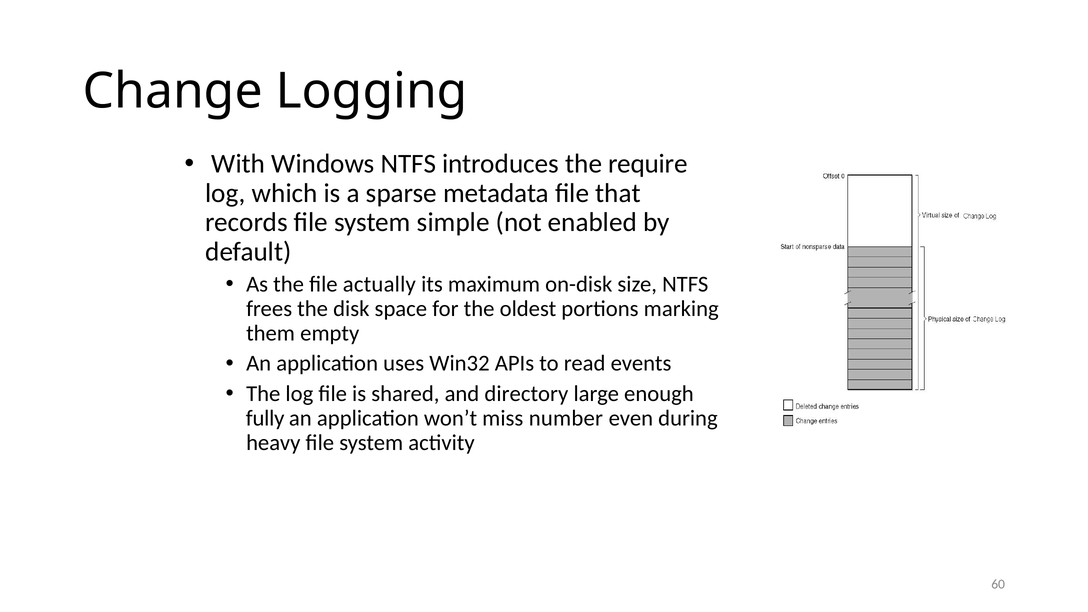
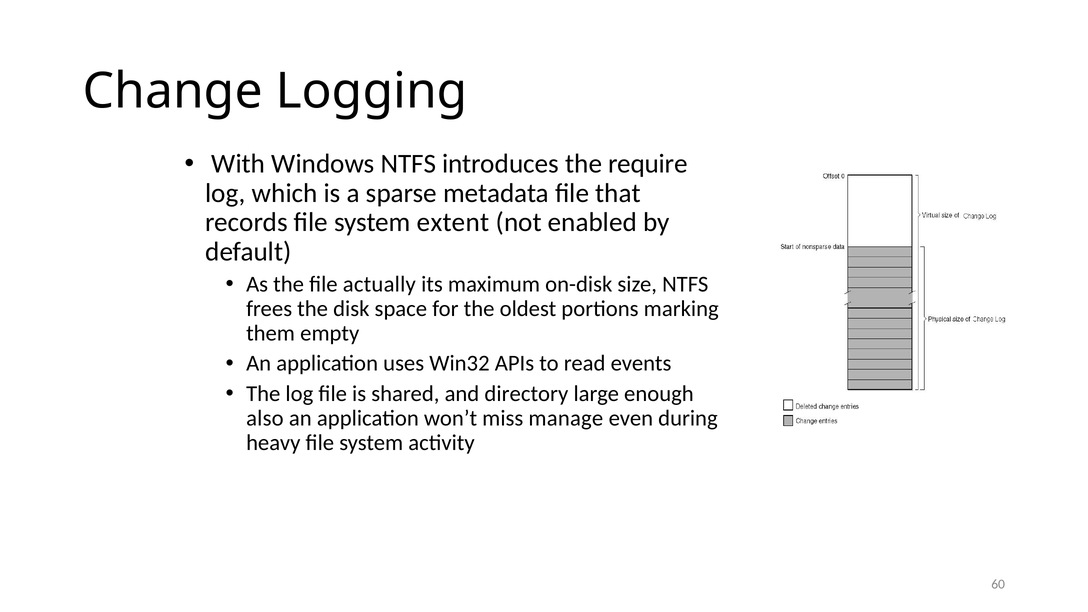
simple: simple -> extent
fully: fully -> also
number: number -> manage
